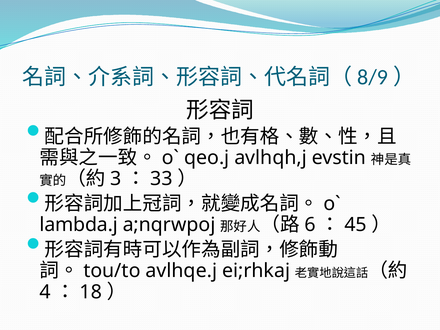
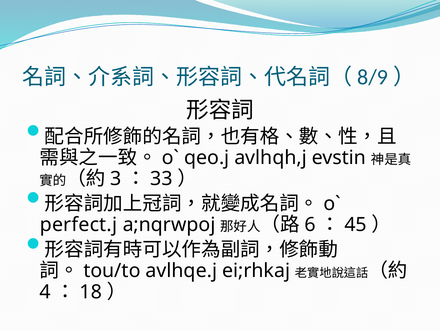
lambda.j: lambda.j -> perfect.j
